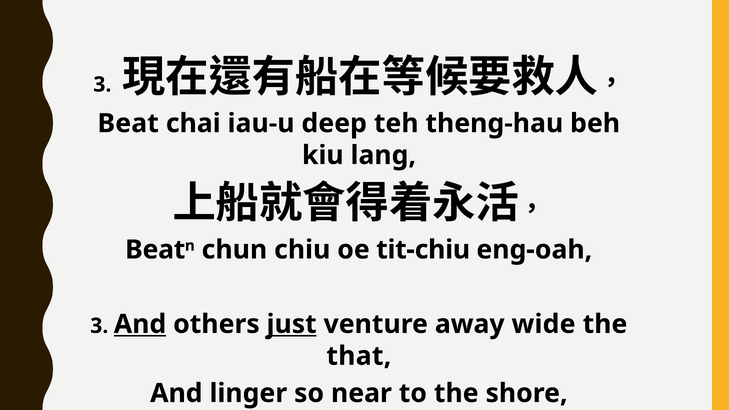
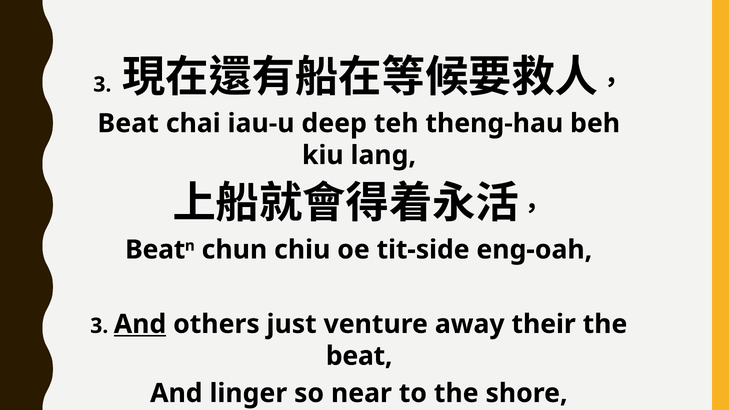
tit-chiu: tit-chiu -> tit-side
just underline: present -> none
wide: wide -> their
that at (359, 356): that -> beat
